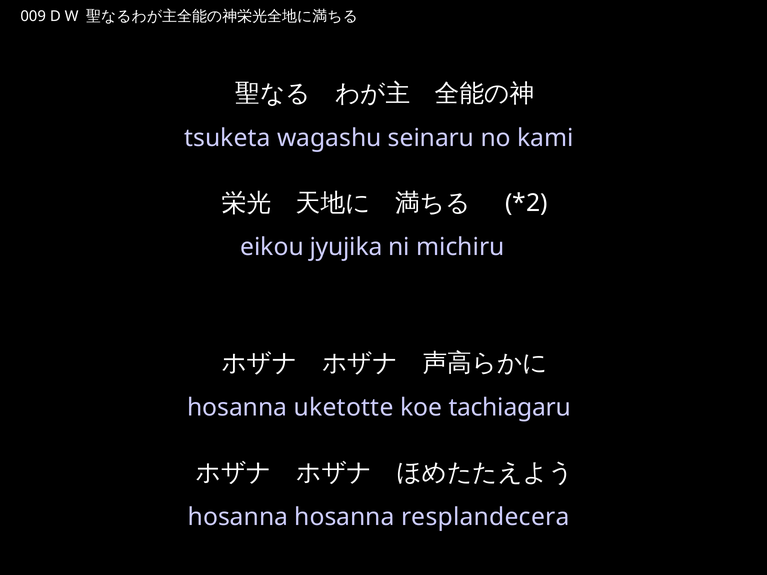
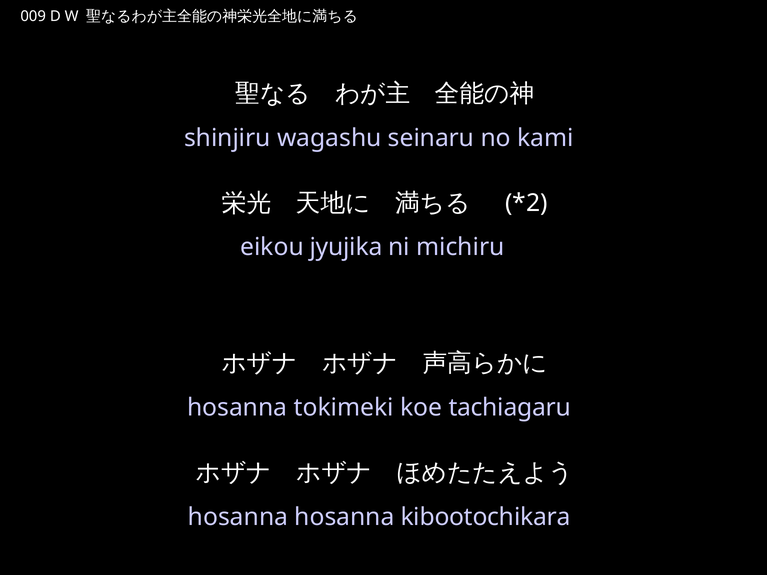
tsuketa: tsuketa -> shinjiru
uketotte: uketotte -> tokimeki
resplandecera: resplandecera -> kibootochikara
